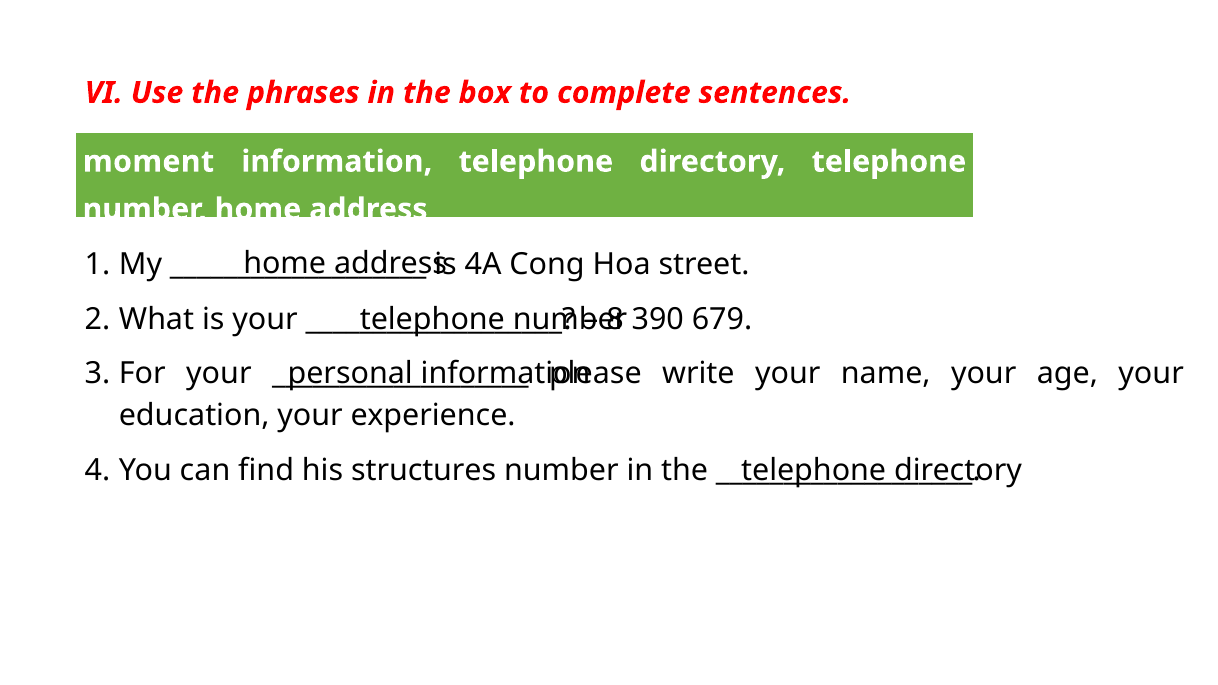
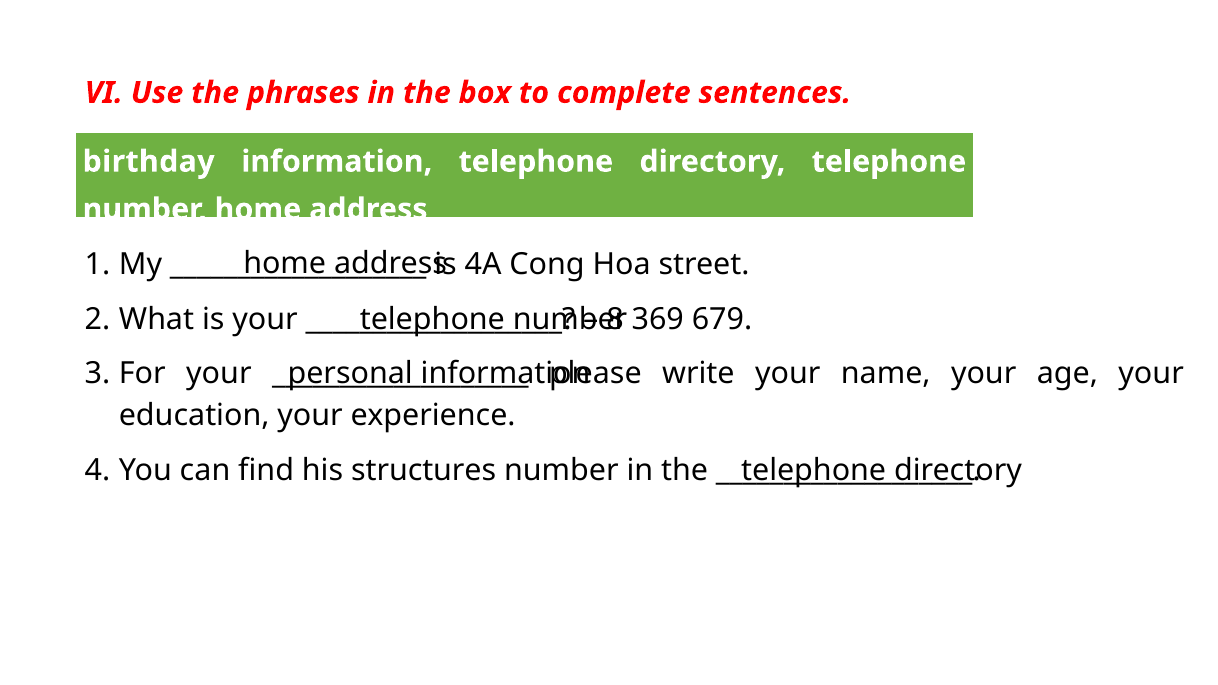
moment: moment -> birthday
390: 390 -> 369
